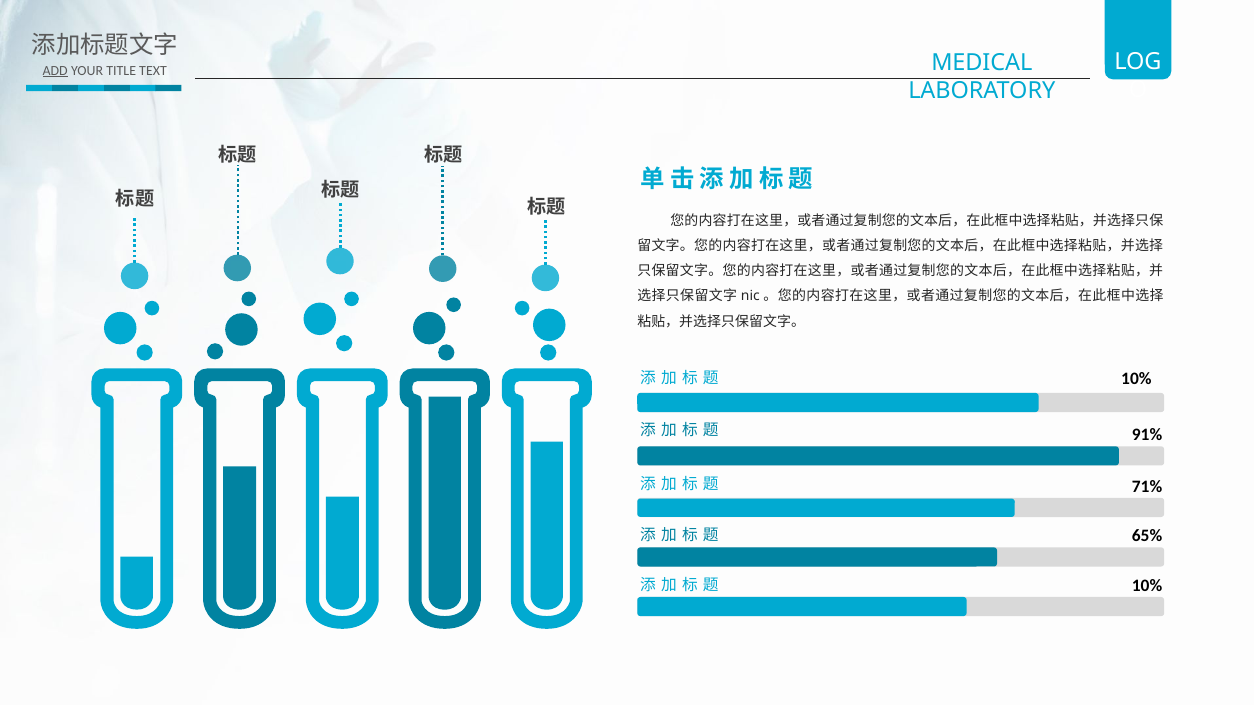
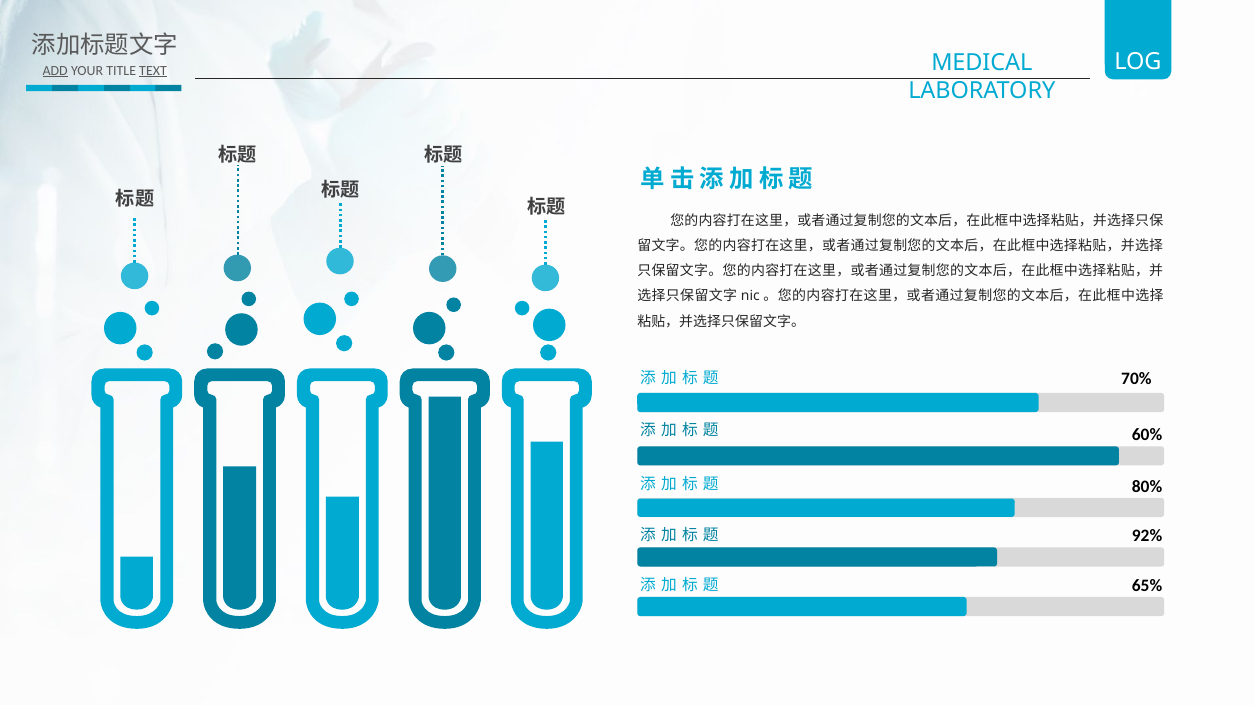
TEXT underline: none -> present
10% at (1136, 379): 10% -> 70%
91%: 91% -> 60%
71%: 71% -> 80%
65%: 65% -> 92%
10% at (1147, 586): 10% -> 65%
